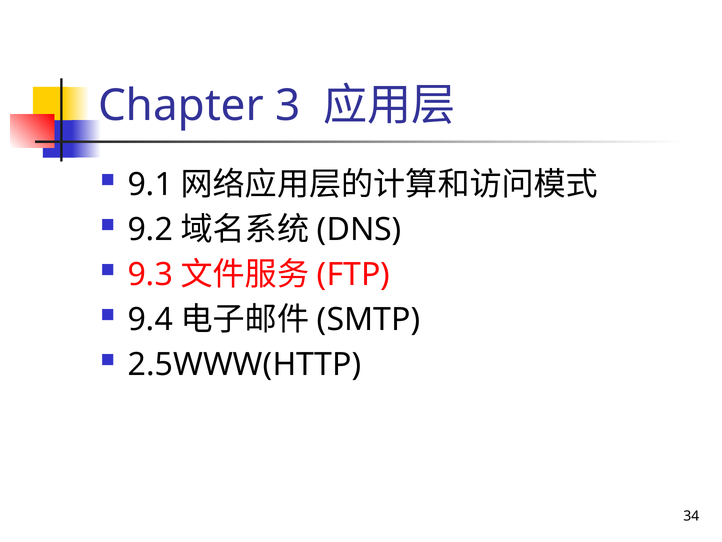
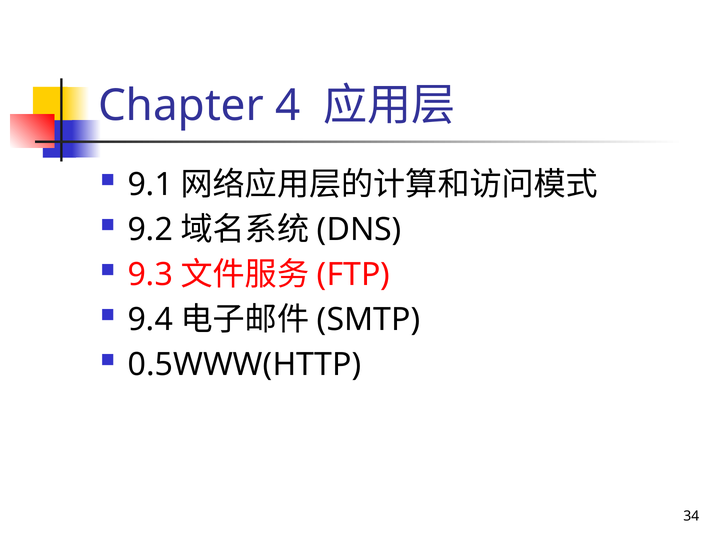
3: 3 -> 4
2.5WWW(HTTP: 2.5WWW(HTTP -> 0.5WWW(HTTP
